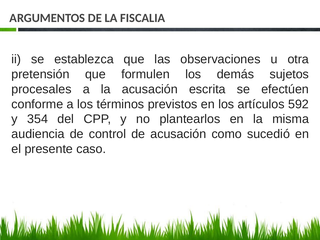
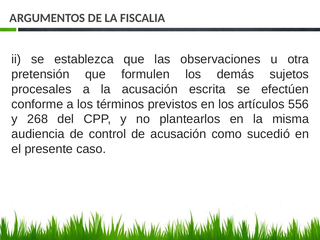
592: 592 -> 556
354: 354 -> 268
